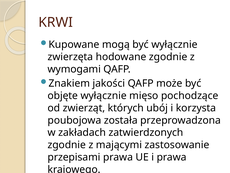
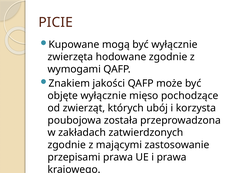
KRWI: KRWI -> PICIE
